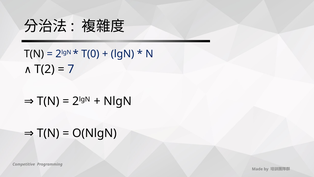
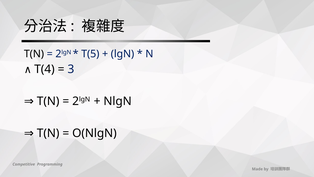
T(0: T(0 -> T(5
T(2: T(2 -> T(4
7: 7 -> 3
